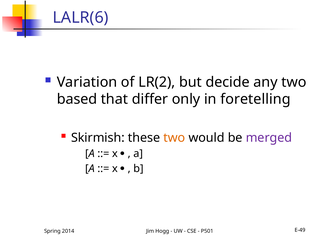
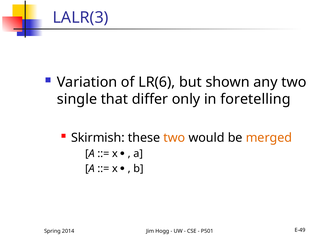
LALR(6: LALR(6 -> LALR(3
LR(2: LR(2 -> LR(6
decide: decide -> shown
based: based -> single
merged colour: purple -> orange
